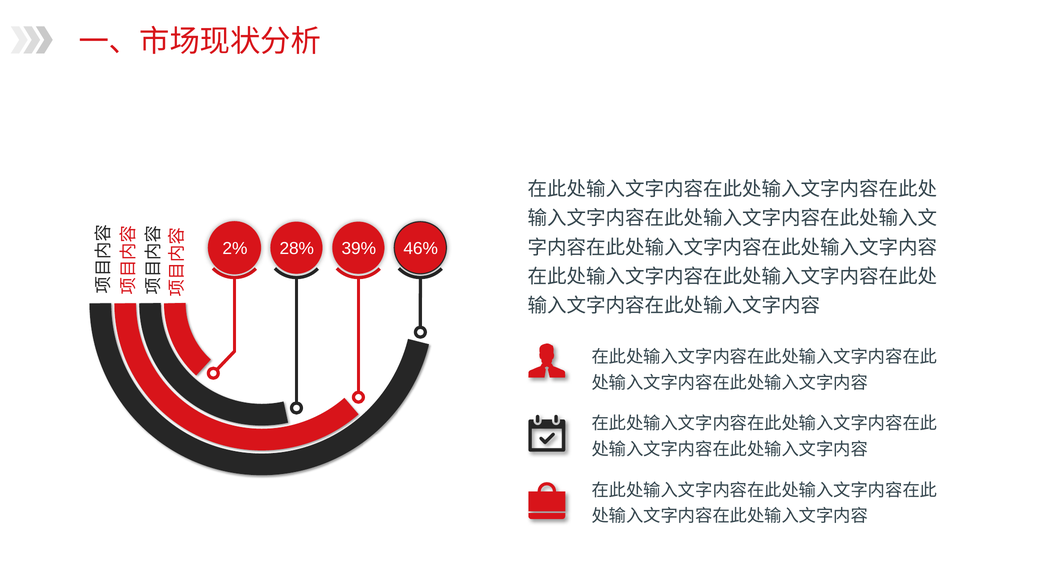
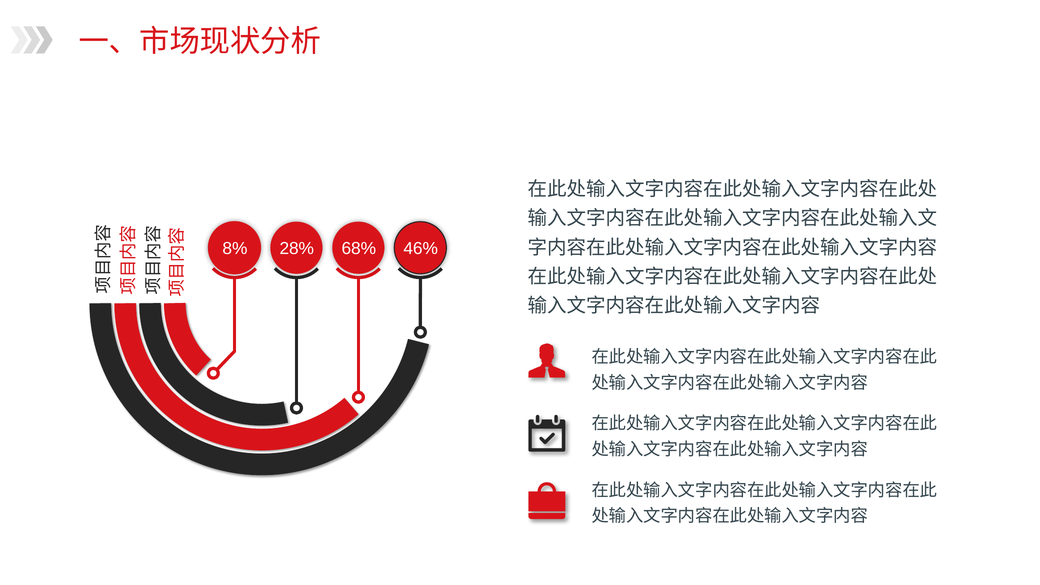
2%: 2% -> 8%
39%: 39% -> 68%
